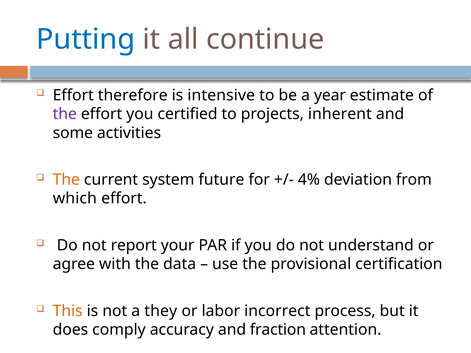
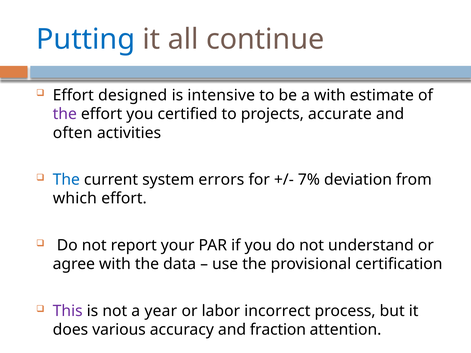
therefore: therefore -> designed
a year: year -> with
inherent: inherent -> accurate
some: some -> often
The at (66, 180) colour: orange -> blue
future: future -> errors
4%: 4% -> 7%
This colour: orange -> purple
they: they -> year
comply: comply -> various
